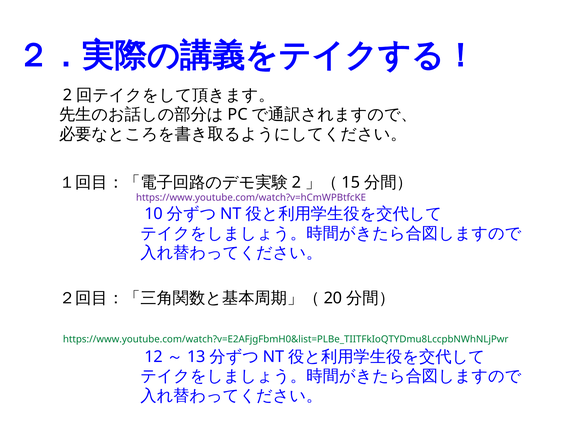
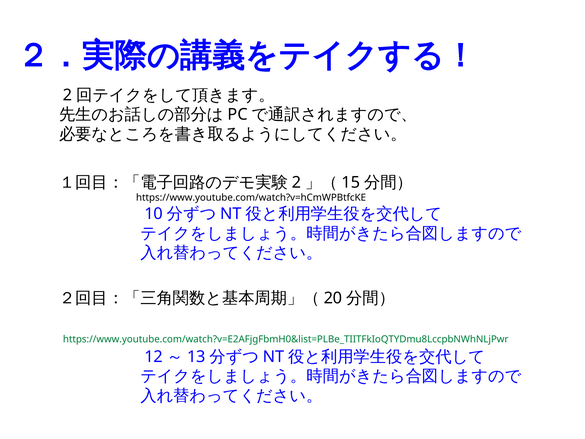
https://www.youtube.com/watch?v=hCmWPBtfcKE colour: purple -> black
